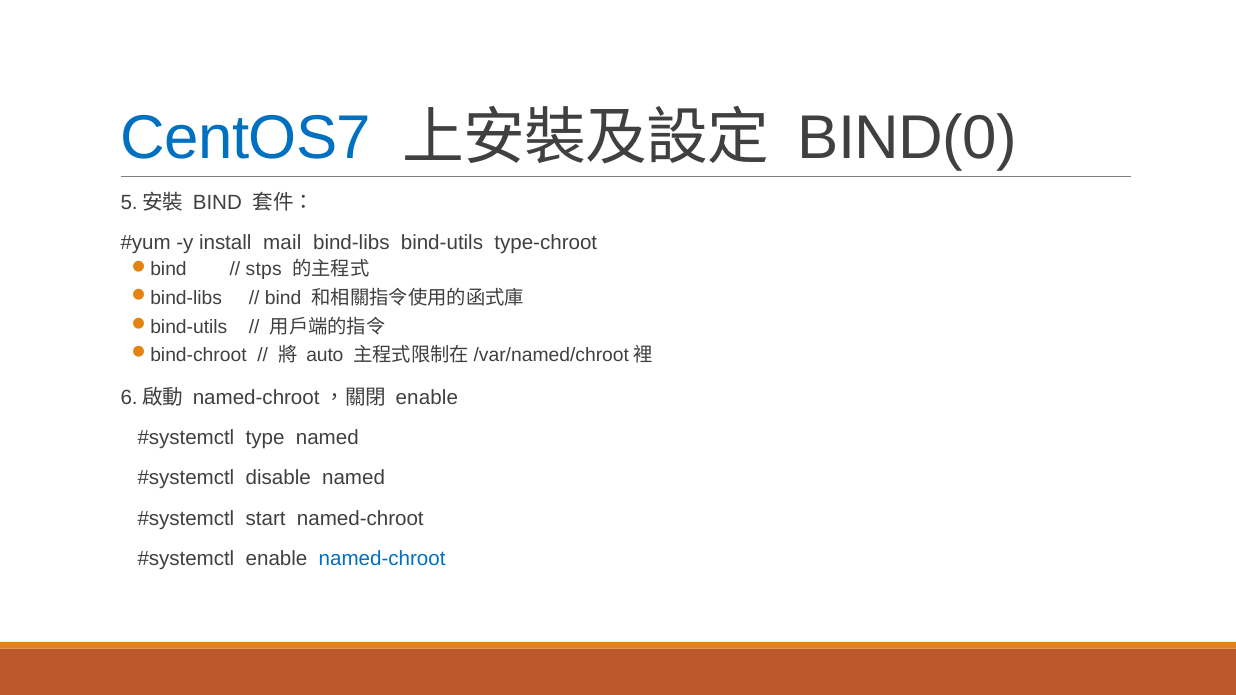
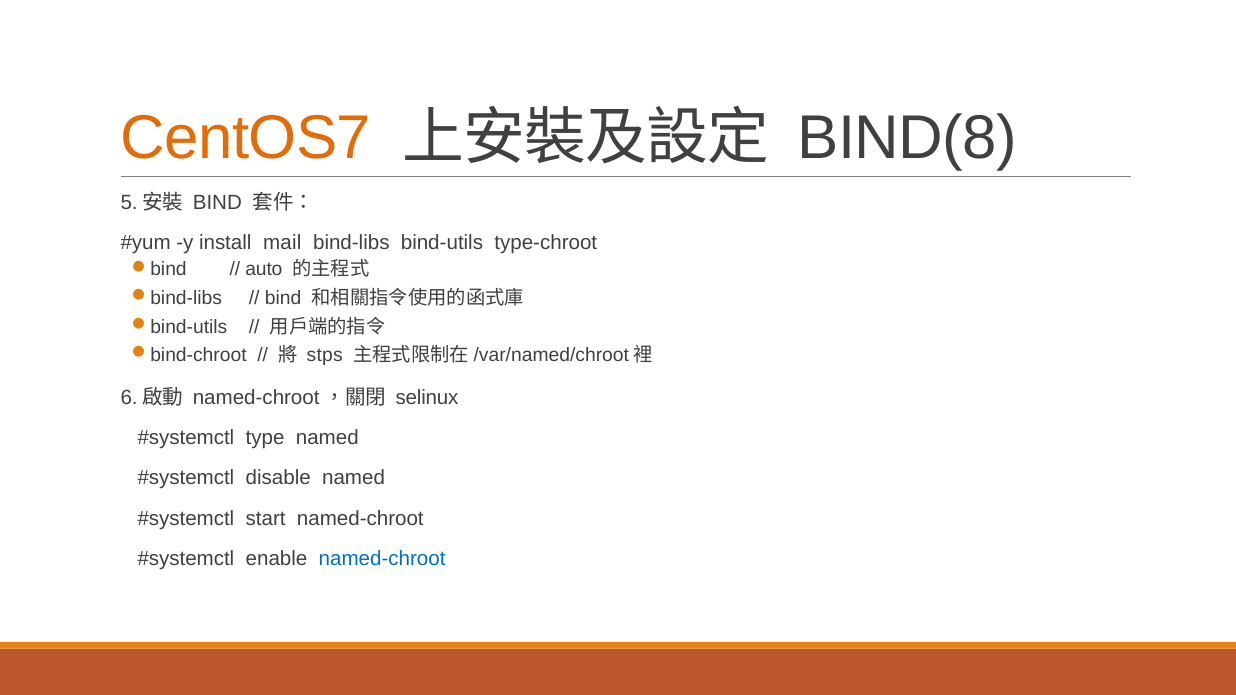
CentOS7 colour: blue -> orange
BIND(0: BIND(0 -> BIND(8
stps: stps -> auto
auto: auto -> stps
enable at (427, 398): enable -> selinux
